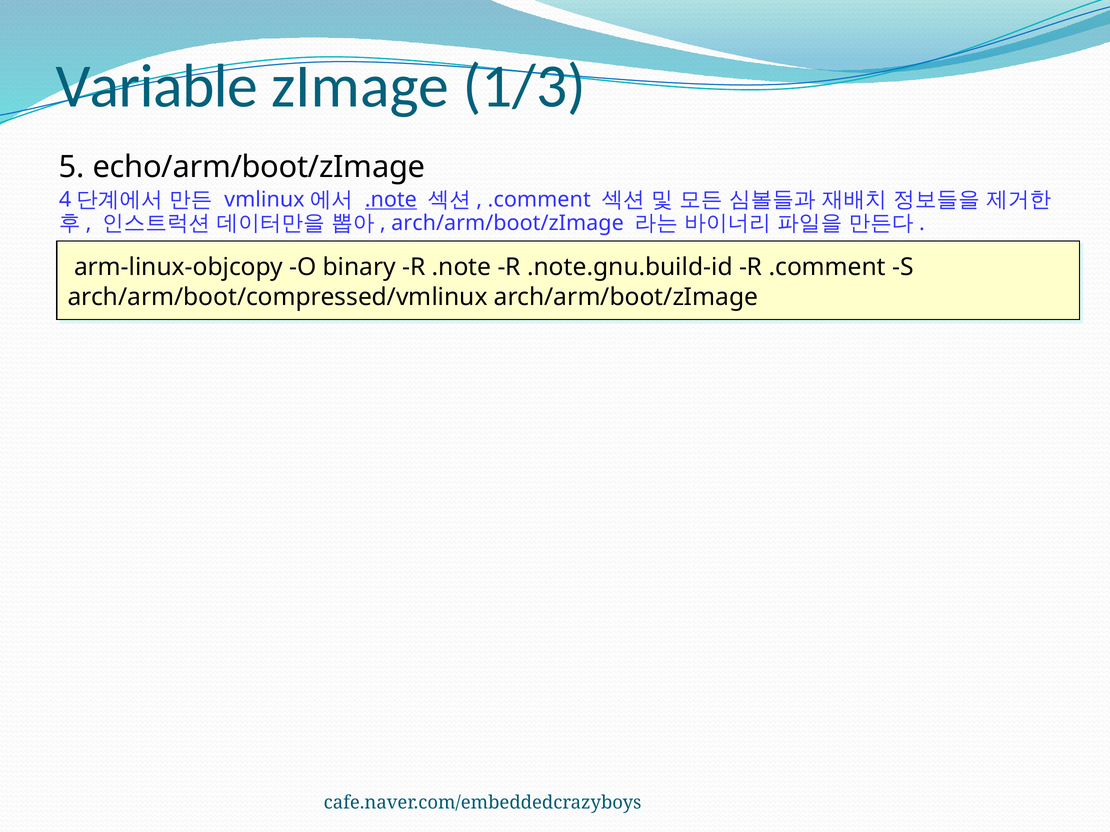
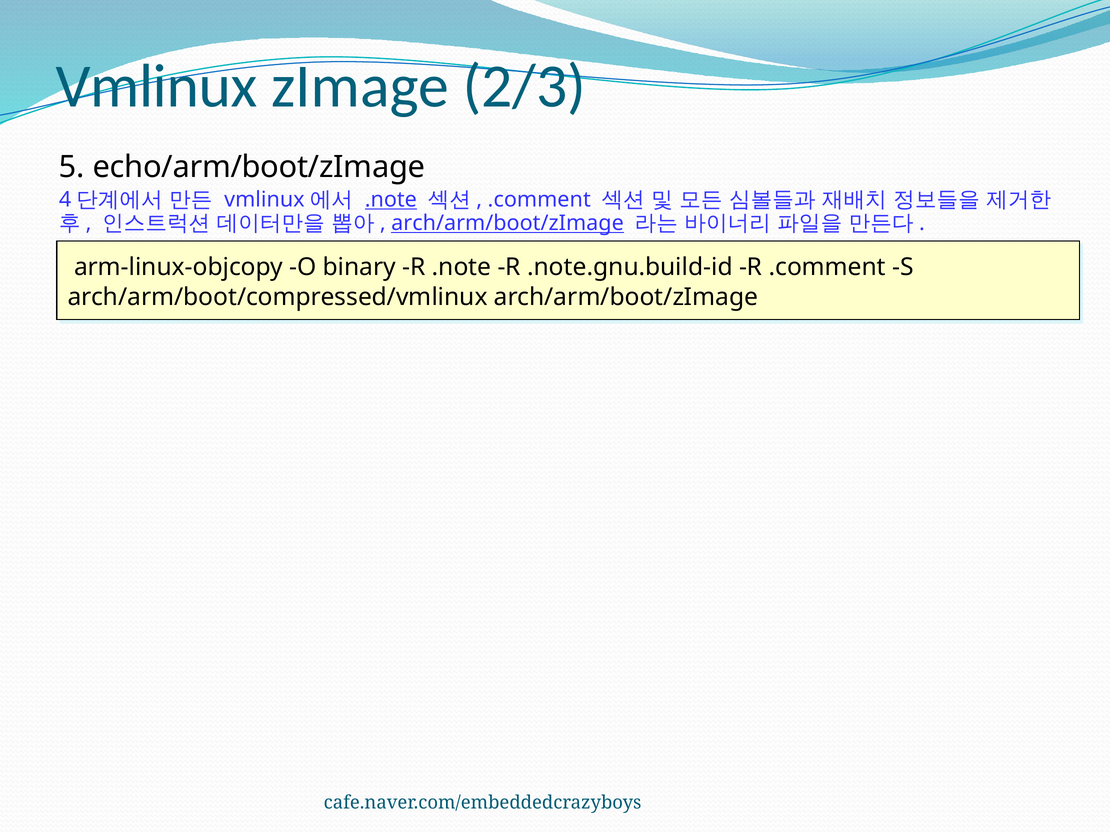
Variable: Variable -> Vmlinux
1/3: 1/3 -> 2/3
arch/arm/boot/zImage at (508, 223) underline: none -> present
